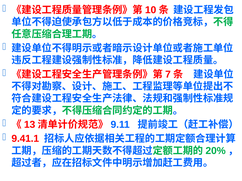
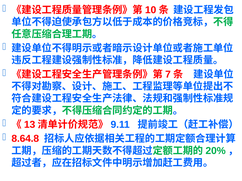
9.41.1: 9.41.1 -> 8.64.8
